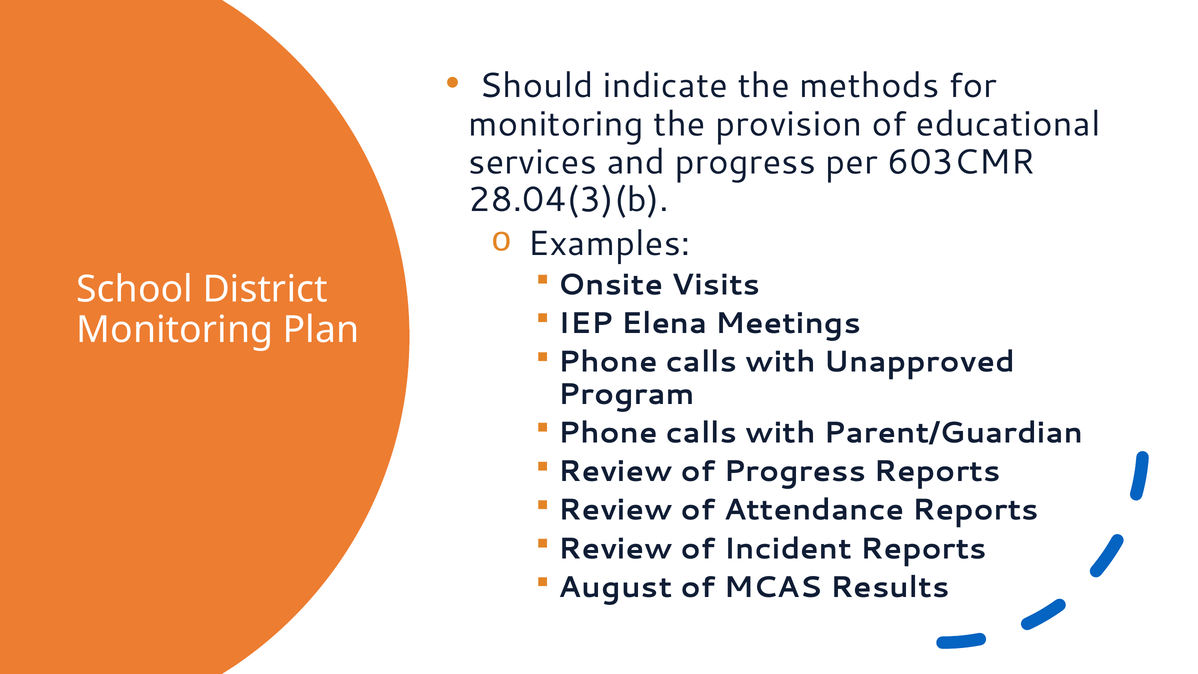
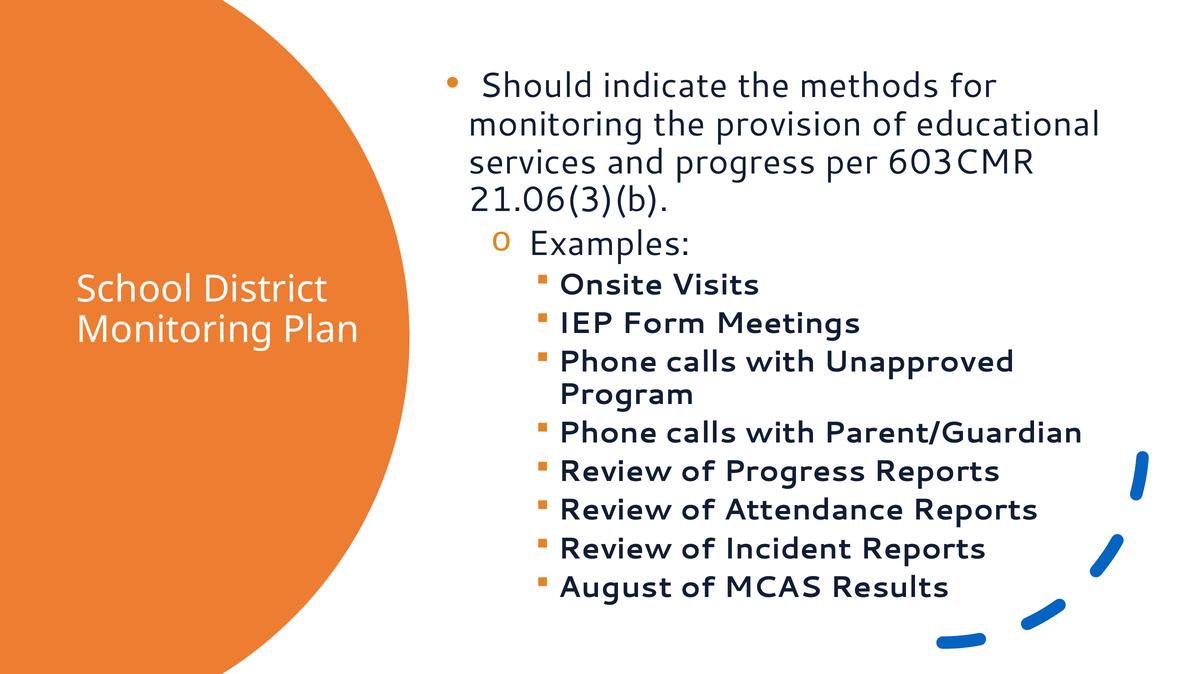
28.04(3)(b: 28.04(3)(b -> 21.06(3)(b
Elena: Elena -> Form
